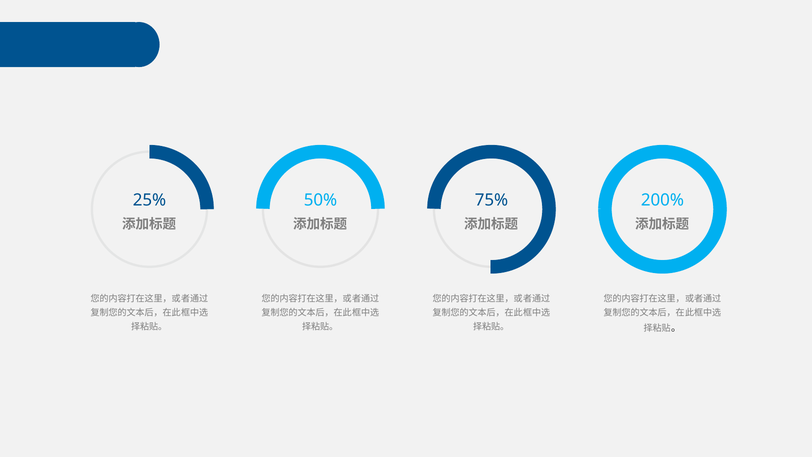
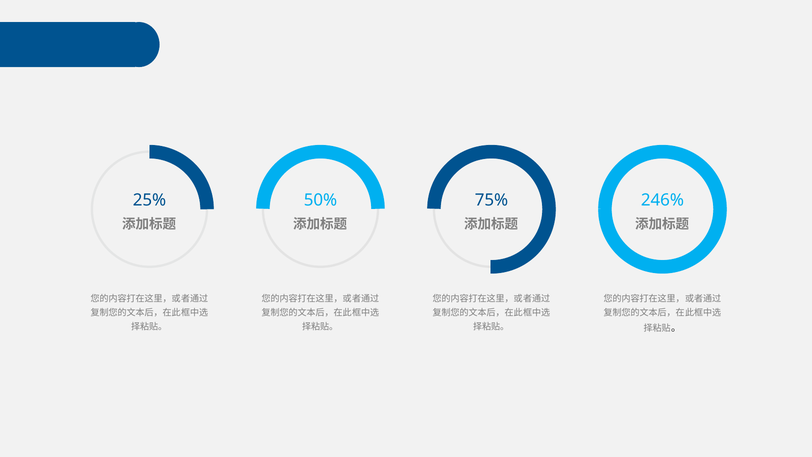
200%: 200% -> 246%
